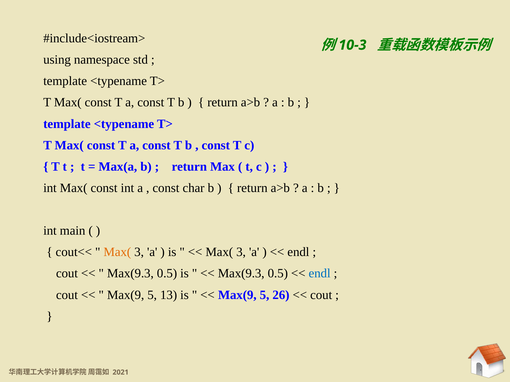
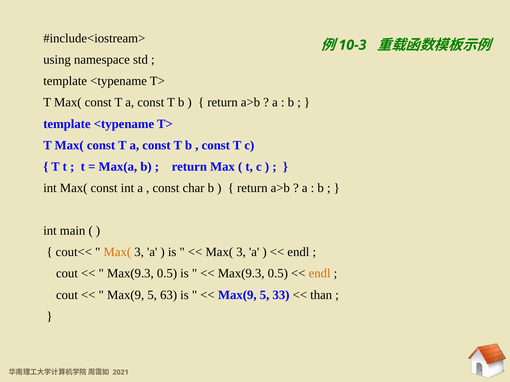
endl at (320, 274) colour: blue -> orange
13: 13 -> 63
26: 26 -> 33
cout at (321, 295): cout -> than
